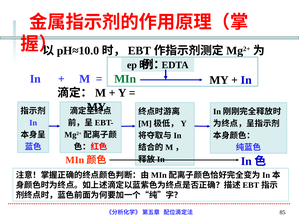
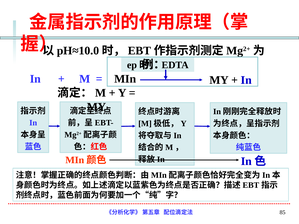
MIn colour: green -> black
